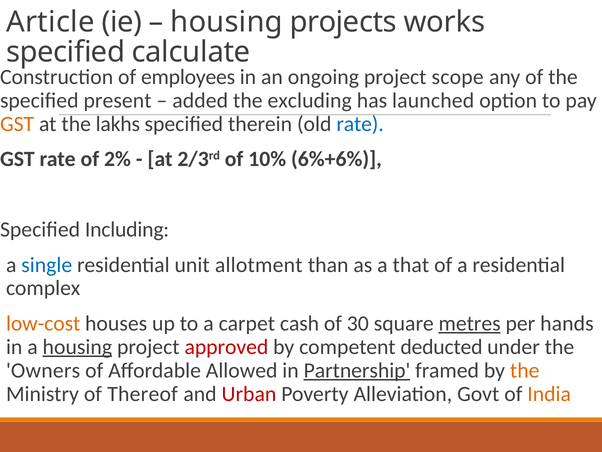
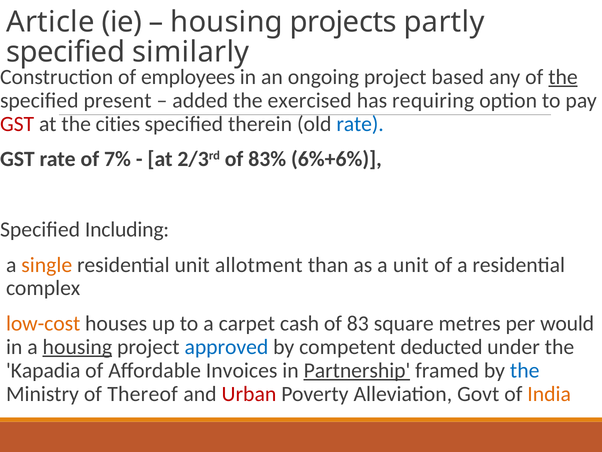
works: works -> partly
calculate: calculate -> similarly
scope: scope -> based
the at (563, 77) underline: none -> present
excluding: excluding -> exercised
launched: launched -> requiring
GST at (17, 124) colour: orange -> red
lakhs: lakhs -> cities
2%: 2% -> 7%
10%: 10% -> 83%
single colour: blue -> orange
a that: that -> unit
30: 30 -> 83
metres underline: present -> none
hands: hands -> would
approved colour: red -> blue
Owners: Owners -> Kapadia
Allowed: Allowed -> Invoices
the at (525, 370) colour: orange -> blue
